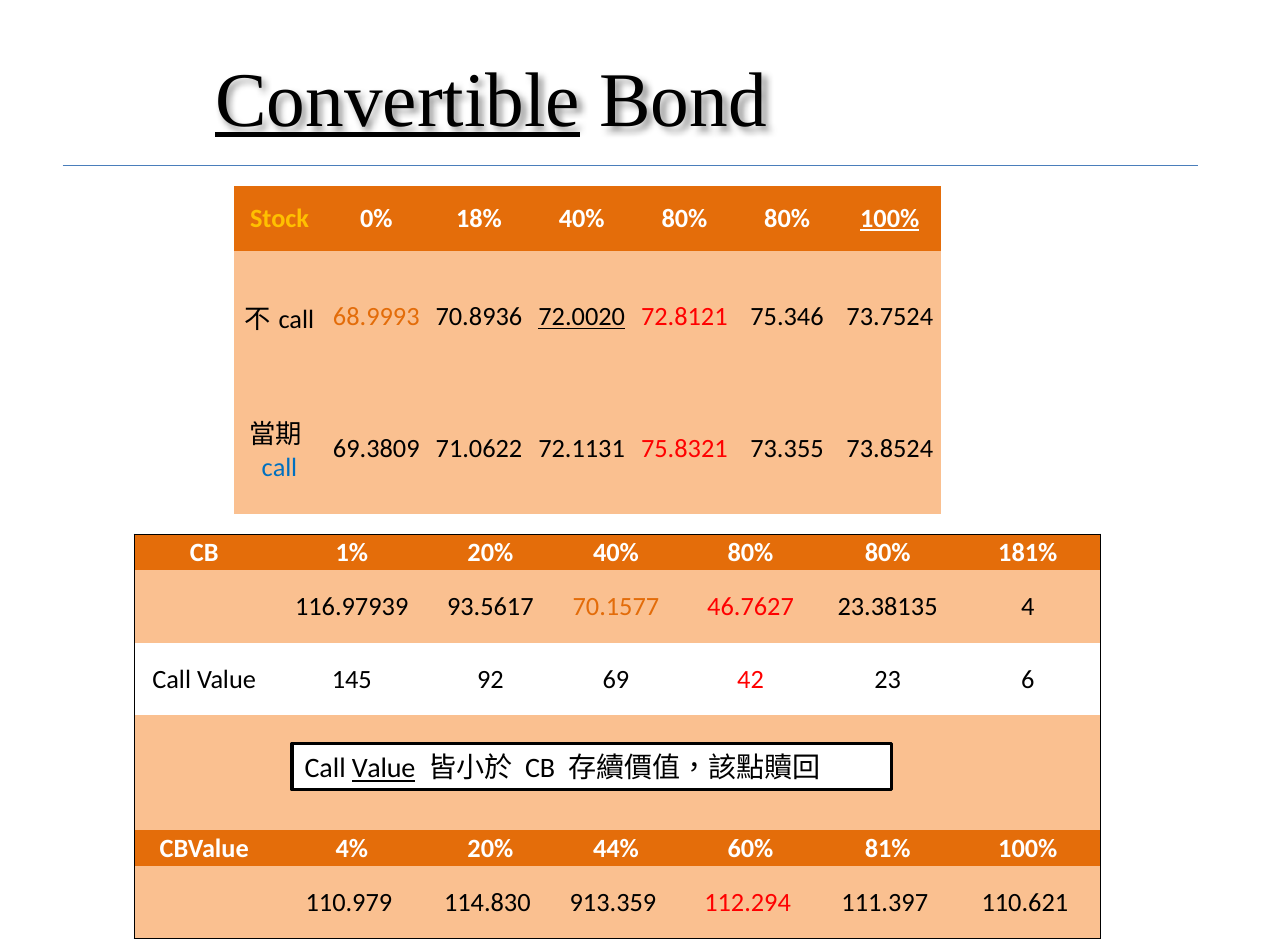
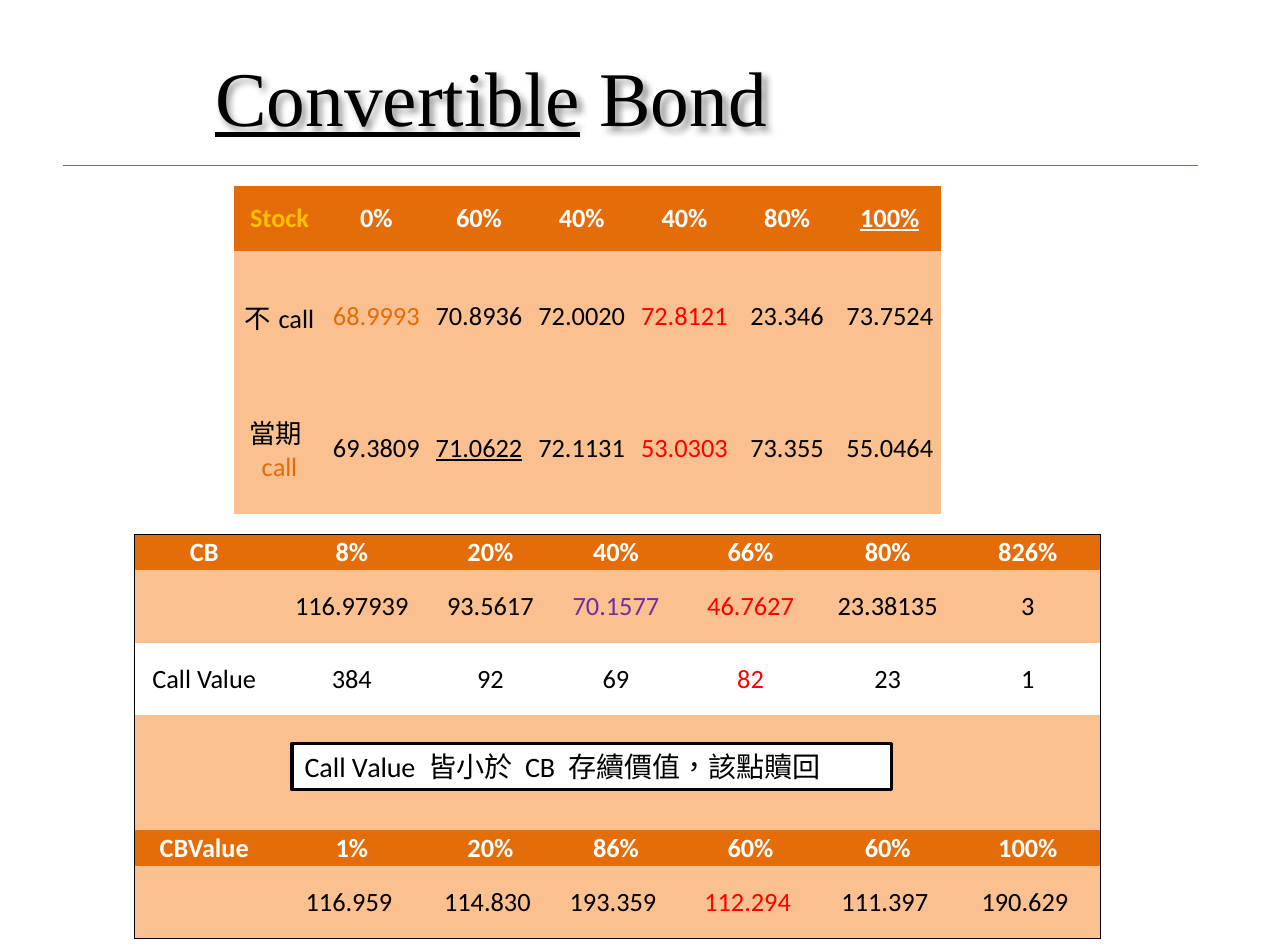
0% 18%: 18% -> 60%
80% at (684, 219): 80% -> 40%
72.0020 underline: present -> none
75.346: 75.346 -> 23.346
71.0622 underline: none -> present
75.8321: 75.8321 -> 53.0303
73.8524: 73.8524 -> 55.0464
call at (279, 468) colour: blue -> orange
1%: 1% -> 8%
20% 40% 80%: 80% -> 66%
181%: 181% -> 826%
70.1577 colour: orange -> purple
4: 4 -> 3
145: 145 -> 384
42: 42 -> 82
6: 6 -> 1
Value at (384, 768) underline: present -> none
4%: 4% -> 1%
44%: 44% -> 86%
60% 81%: 81% -> 60%
110.979: 110.979 -> 116.959
913.359: 913.359 -> 193.359
110.621: 110.621 -> 190.629
